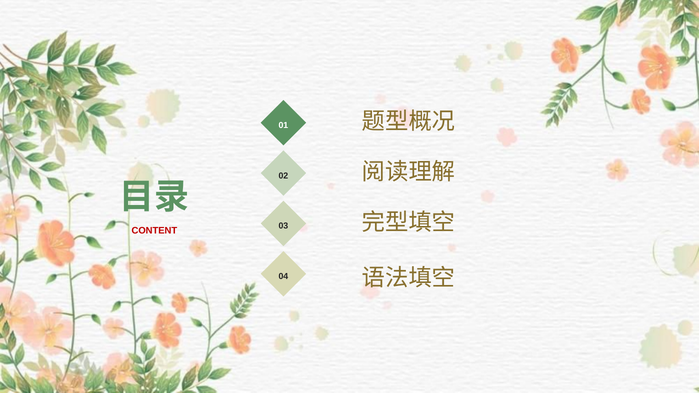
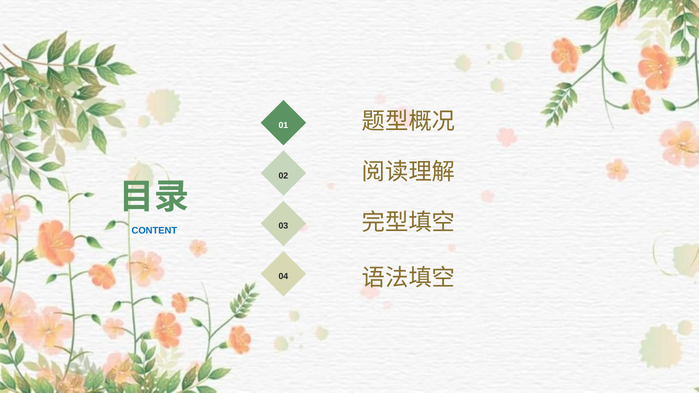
CONTENT colour: red -> blue
